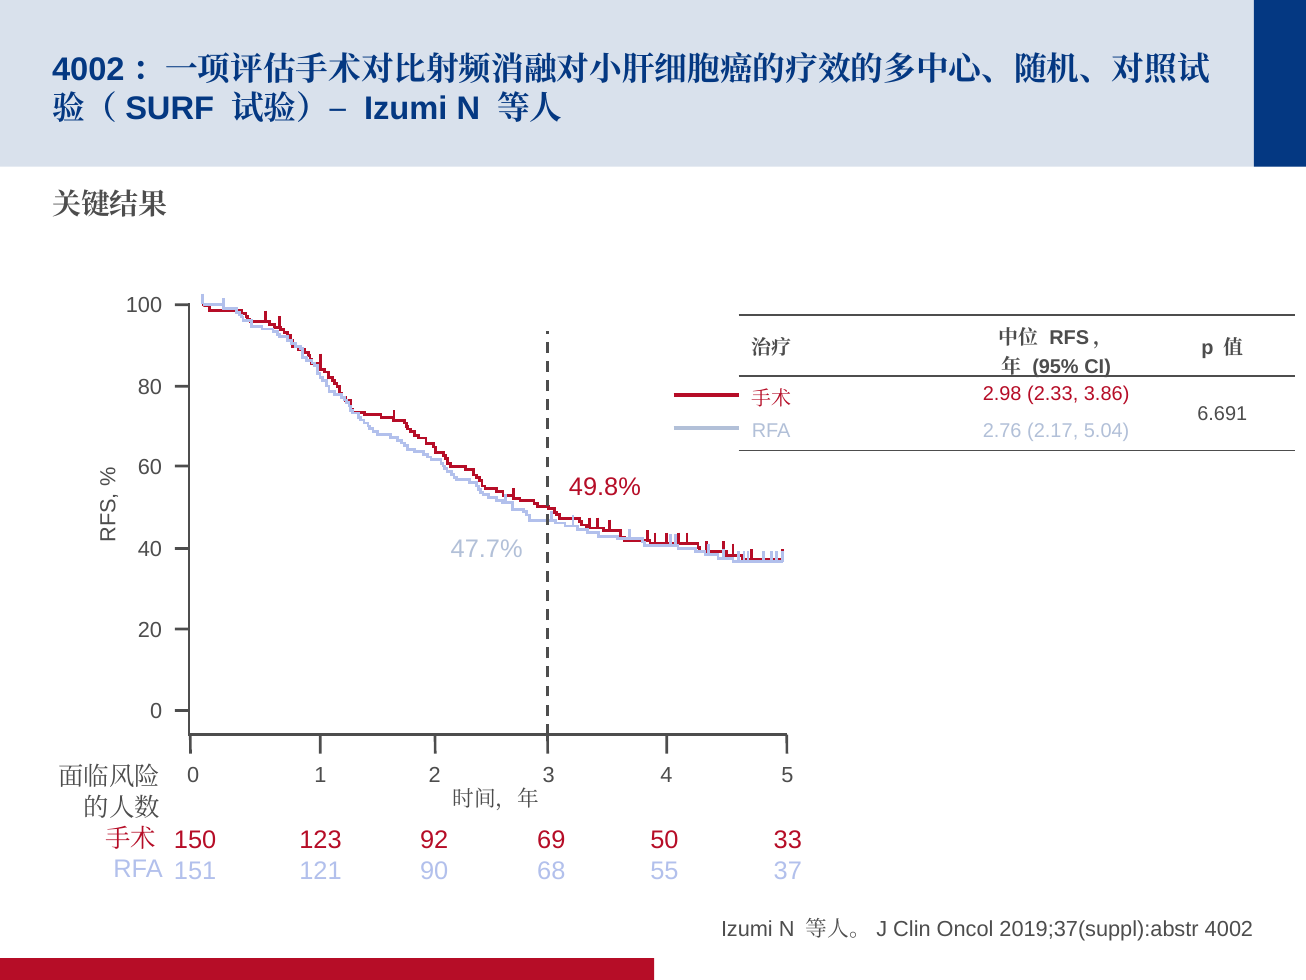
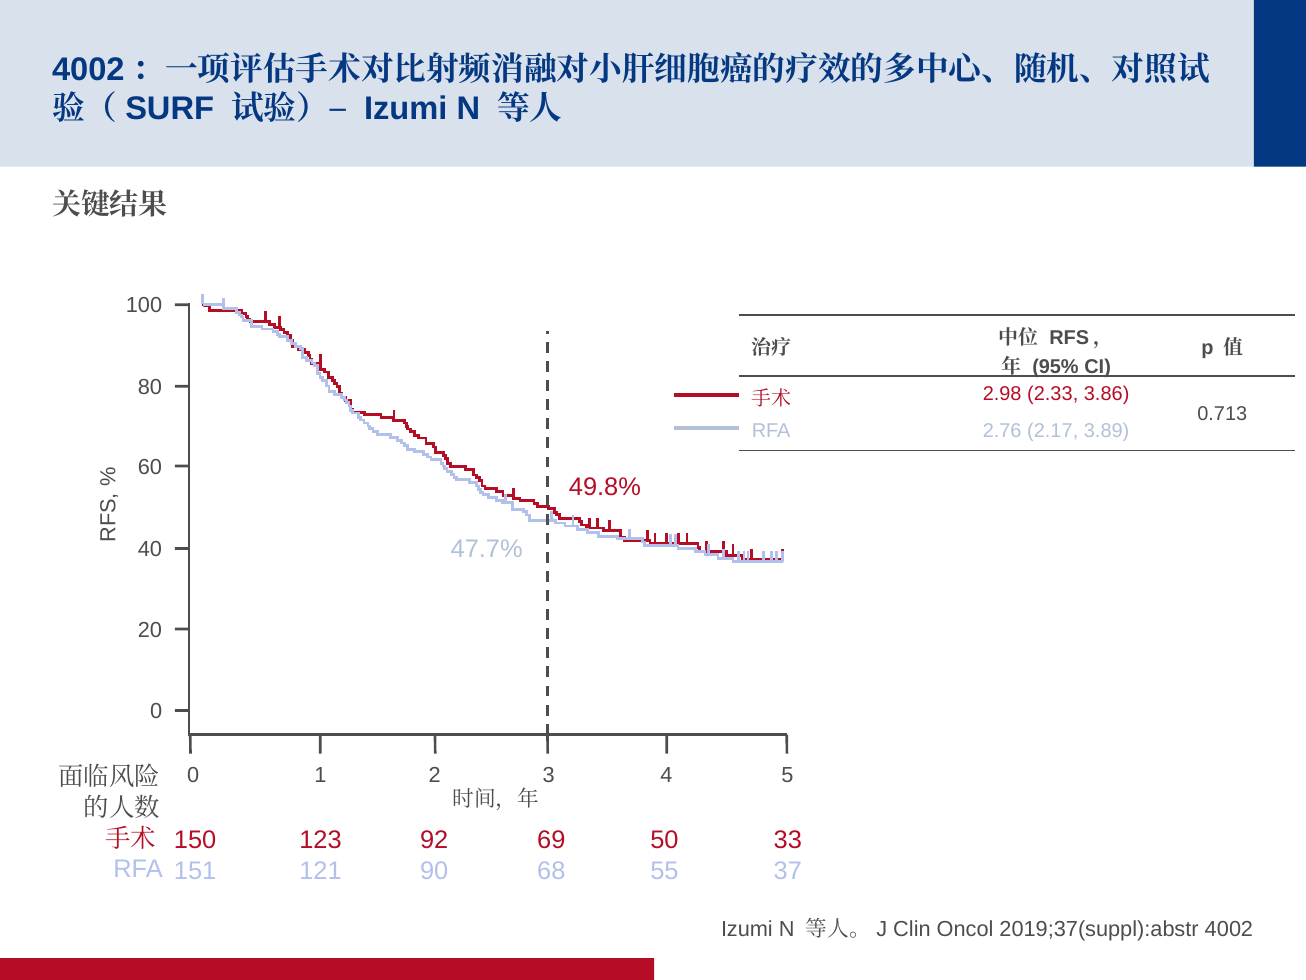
6.691: 6.691 -> 0.713
5.04: 5.04 -> 3.89
